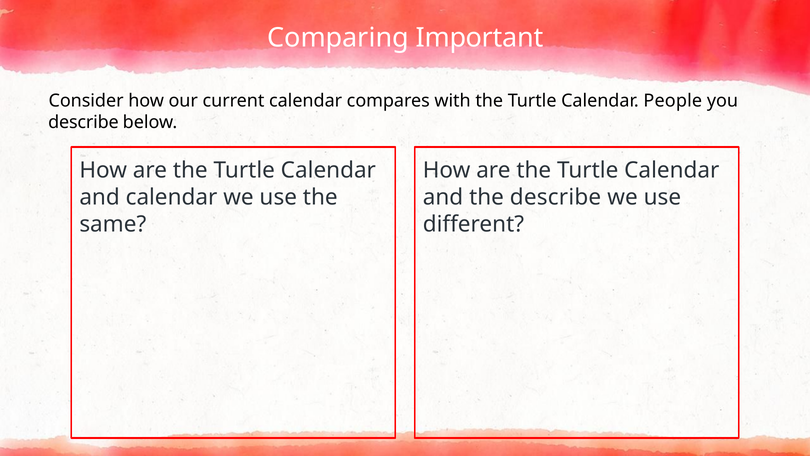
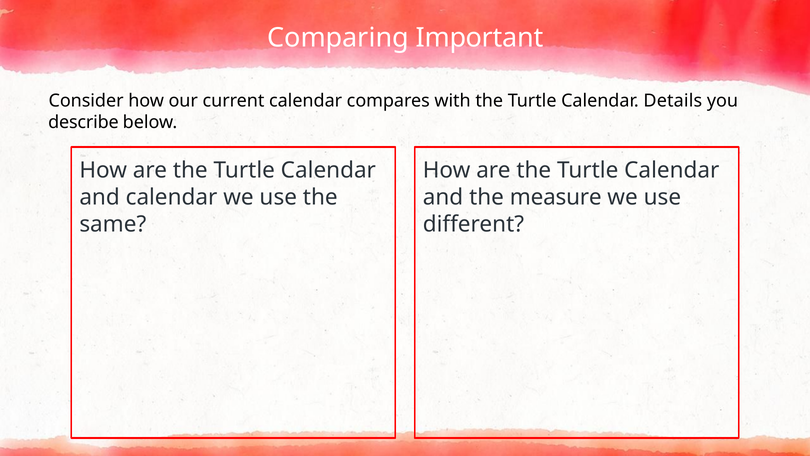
People: People -> Details
the describe: describe -> measure
